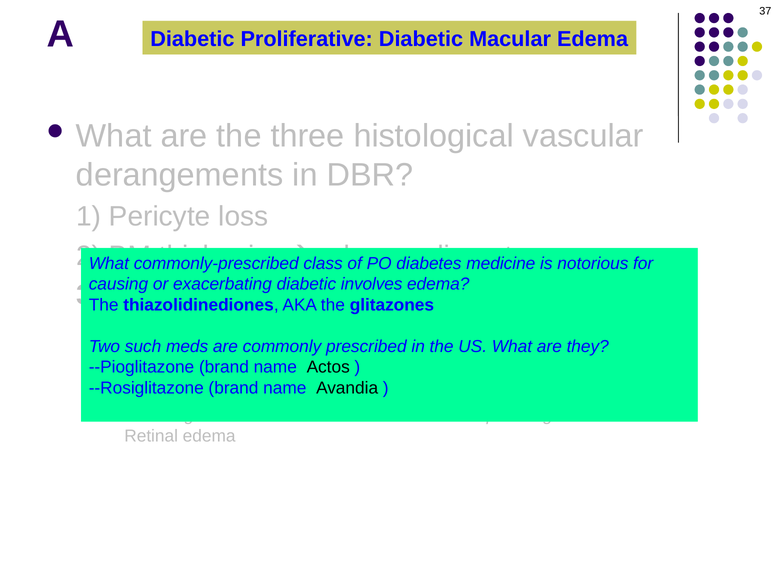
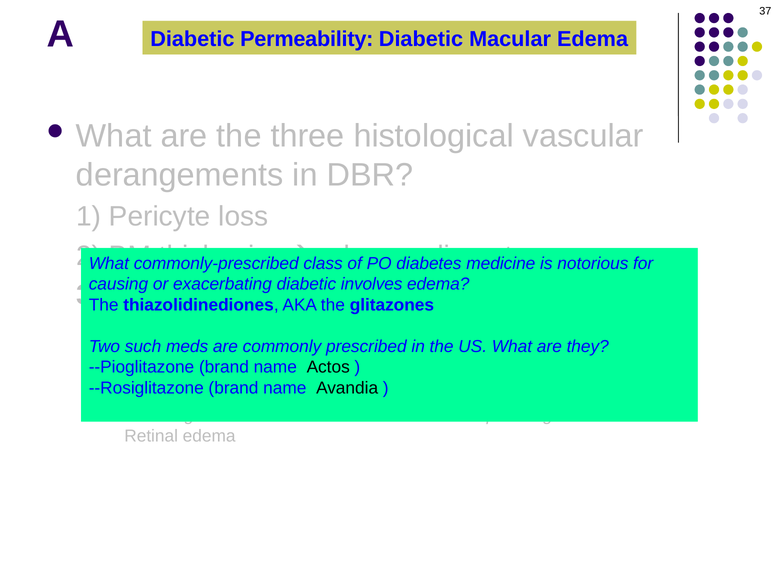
Proliferative: Proliferative -> Permeability
